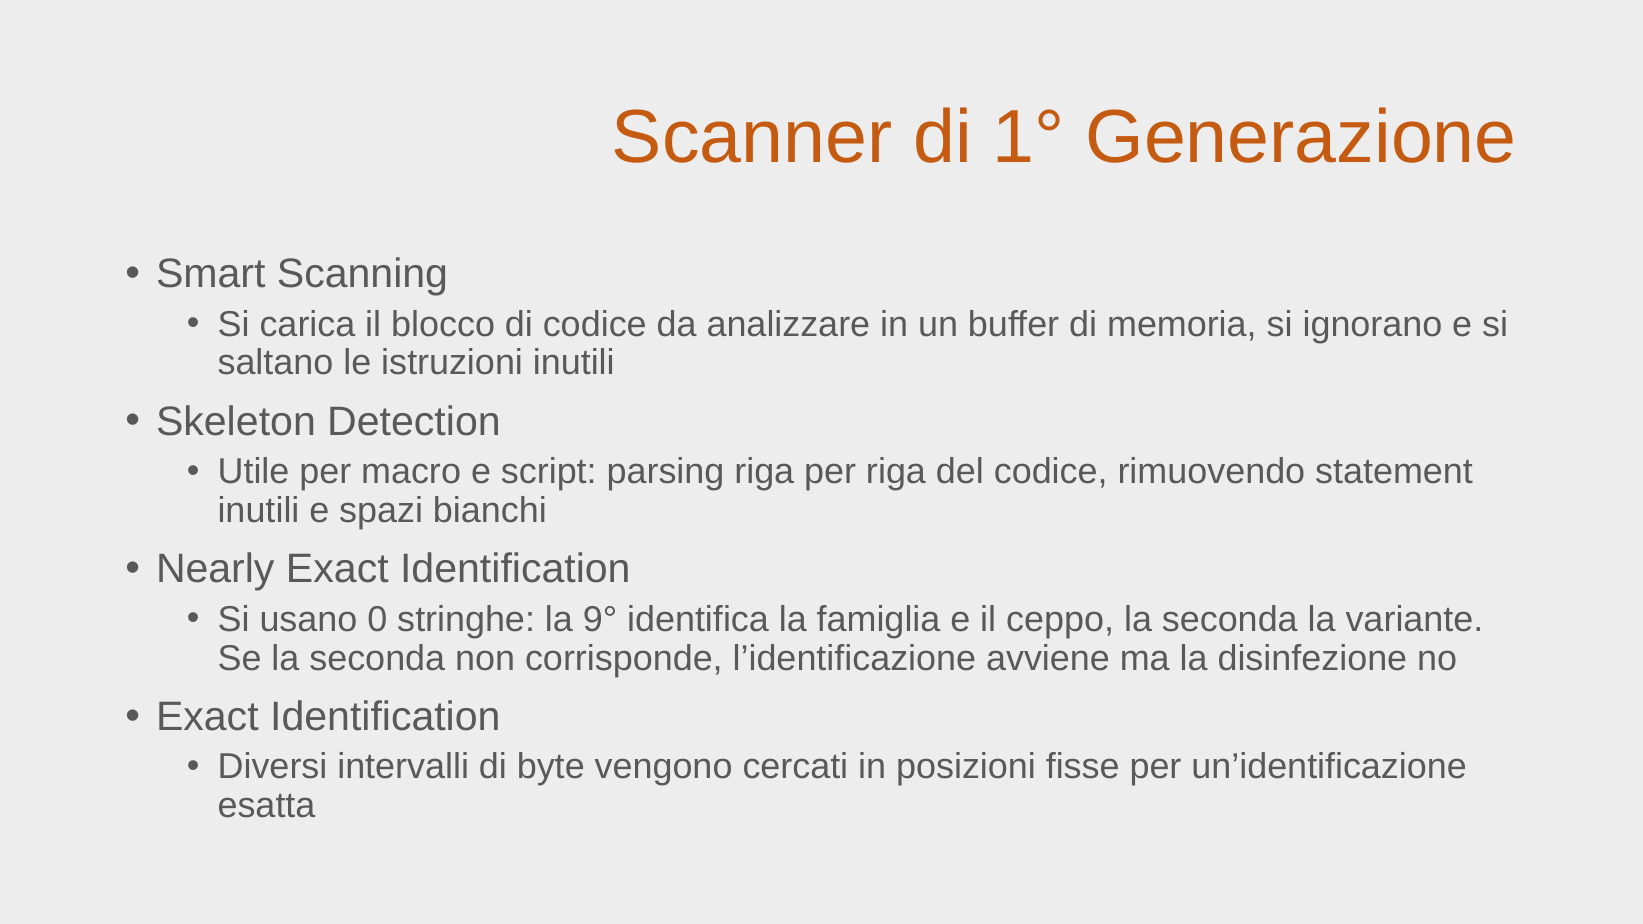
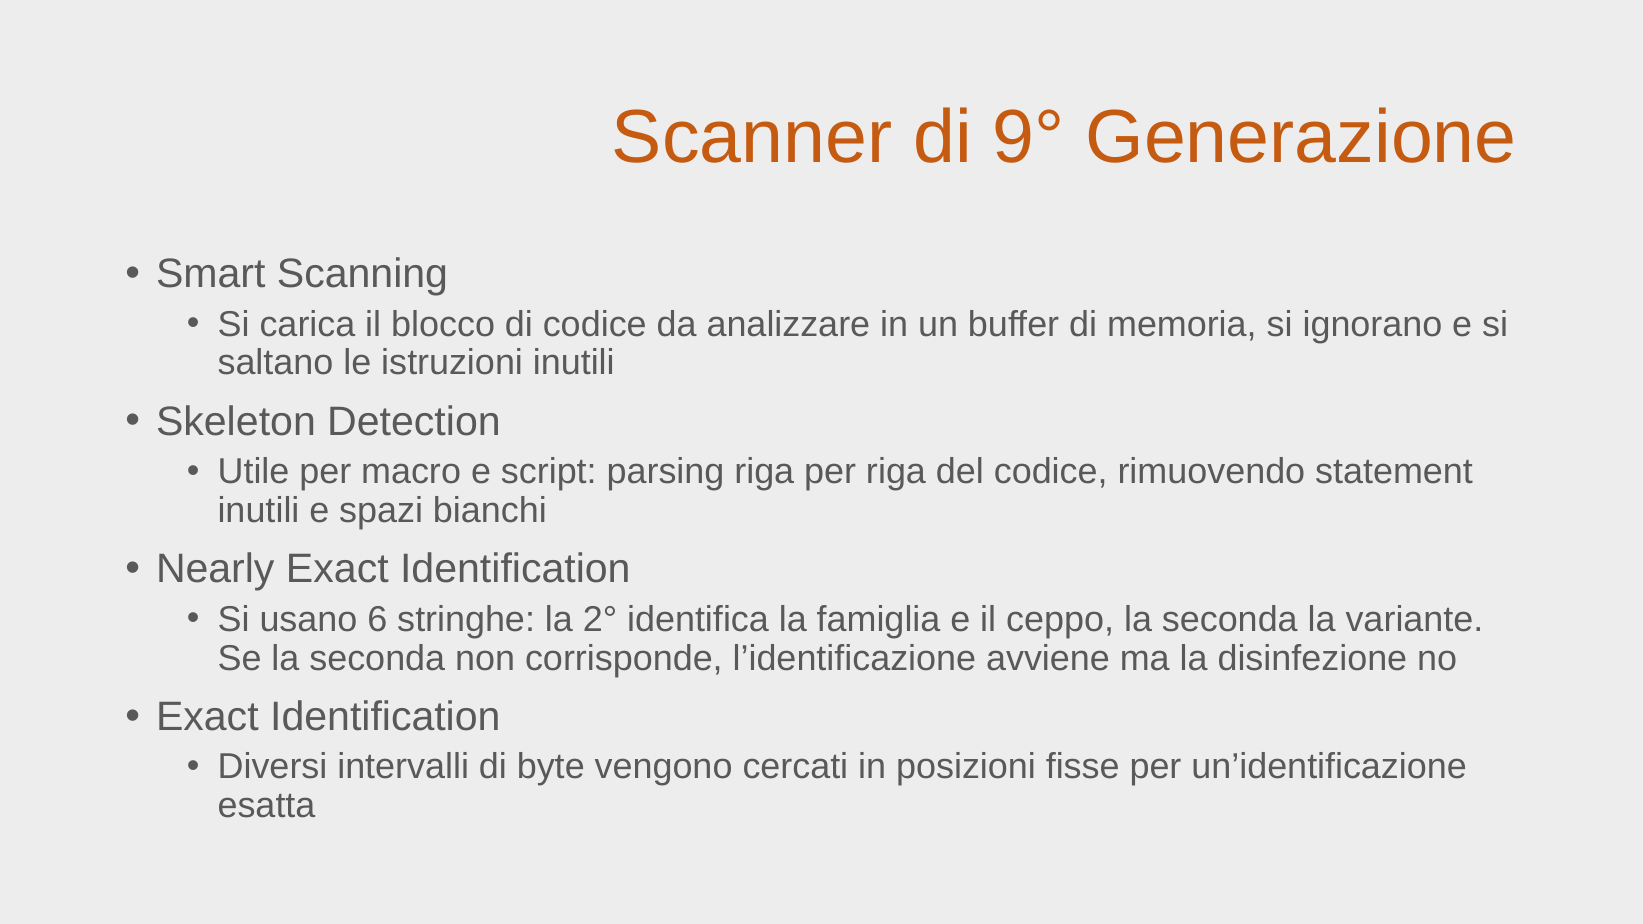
1°: 1° -> 9°
0: 0 -> 6
9°: 9° -> 2°
